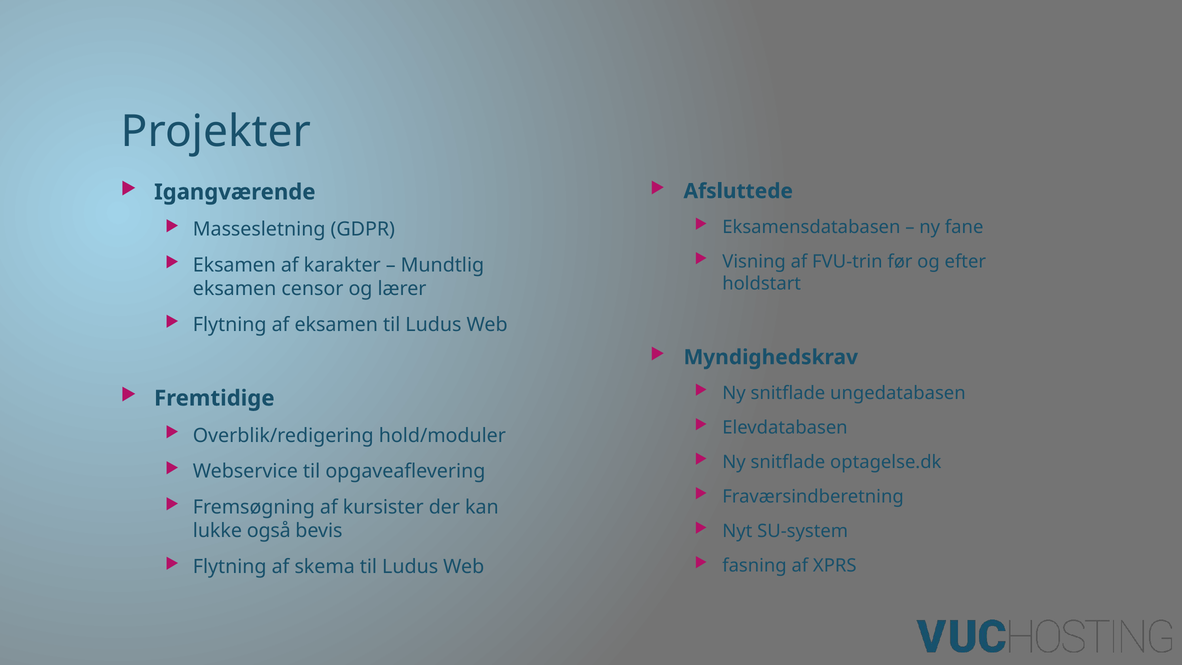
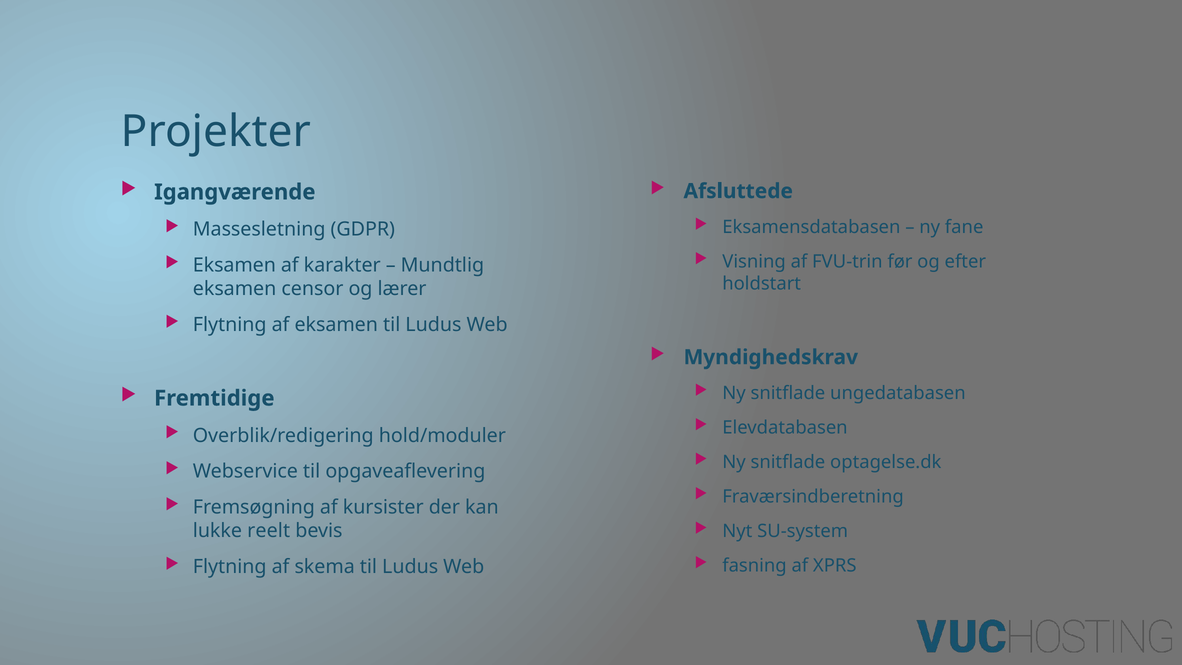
også: også -> reelt
